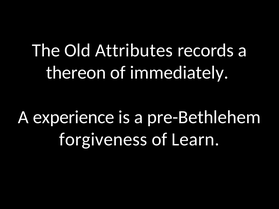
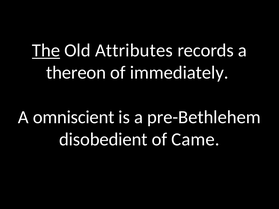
The underline: none -> present
experience: experience -> omniscient
forgiveness: forgiveness -> disobedient
Learn: Learn -> Came
